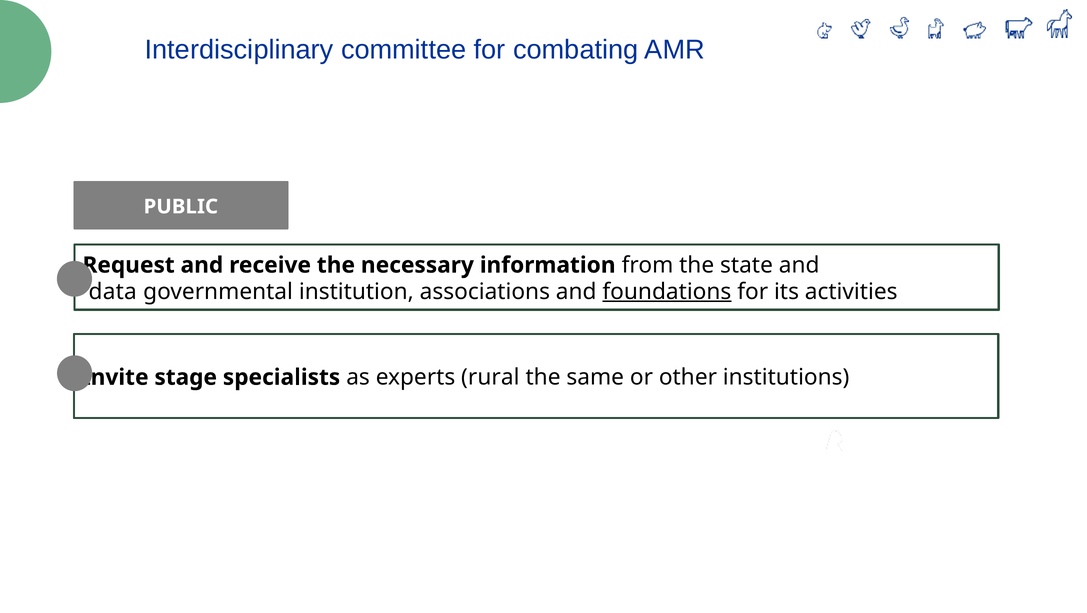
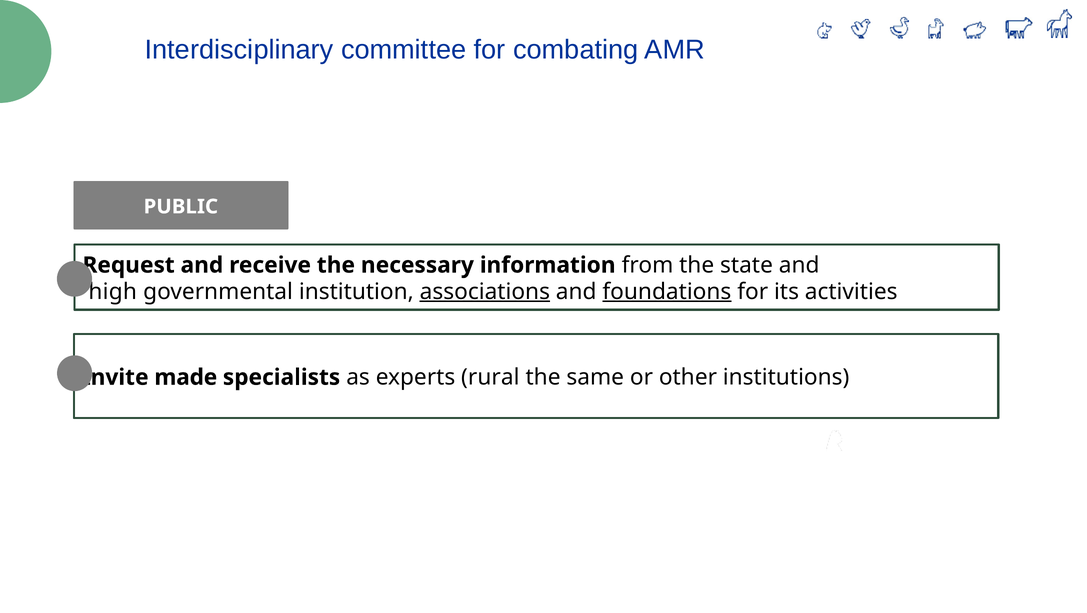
data: data -> high
associations underline: none -> present
stage: stage -> made
